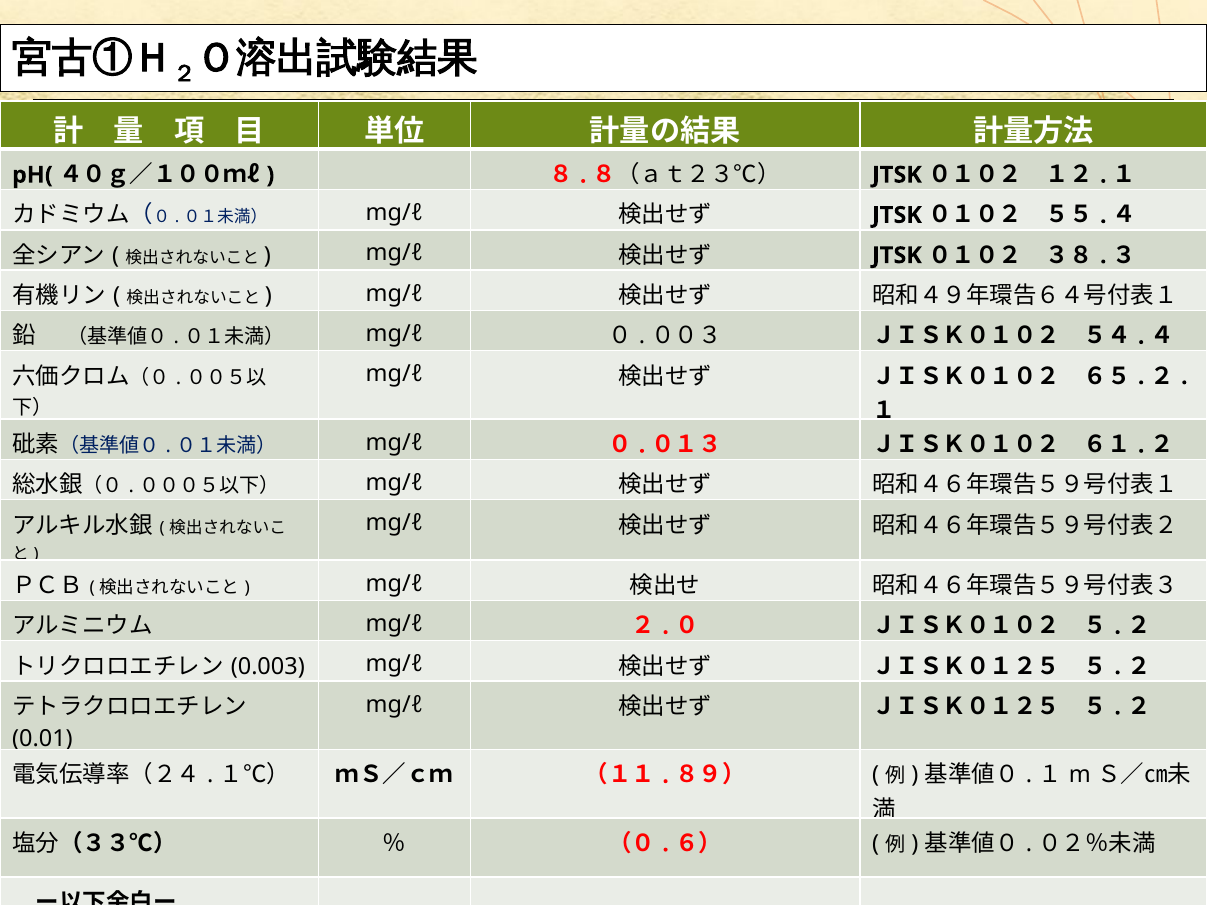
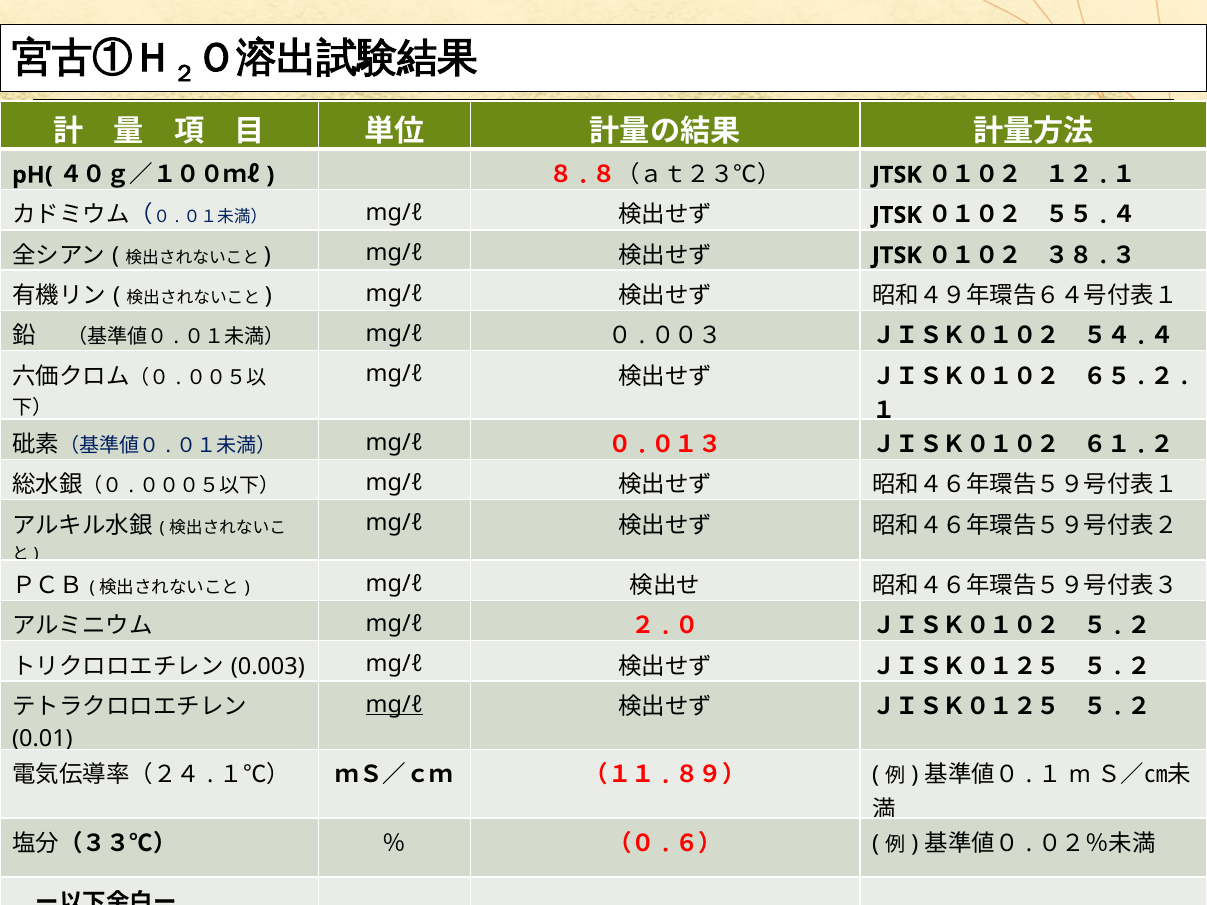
mg/ℓ at (394, 705) underline: none -> present
